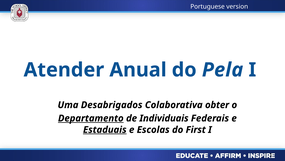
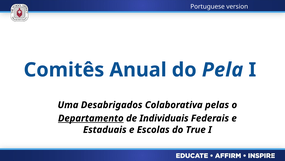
Atender: Atender -> Comitês
obter: obter -> pelas
Estaduais underline: present -> none
First: First -> True
